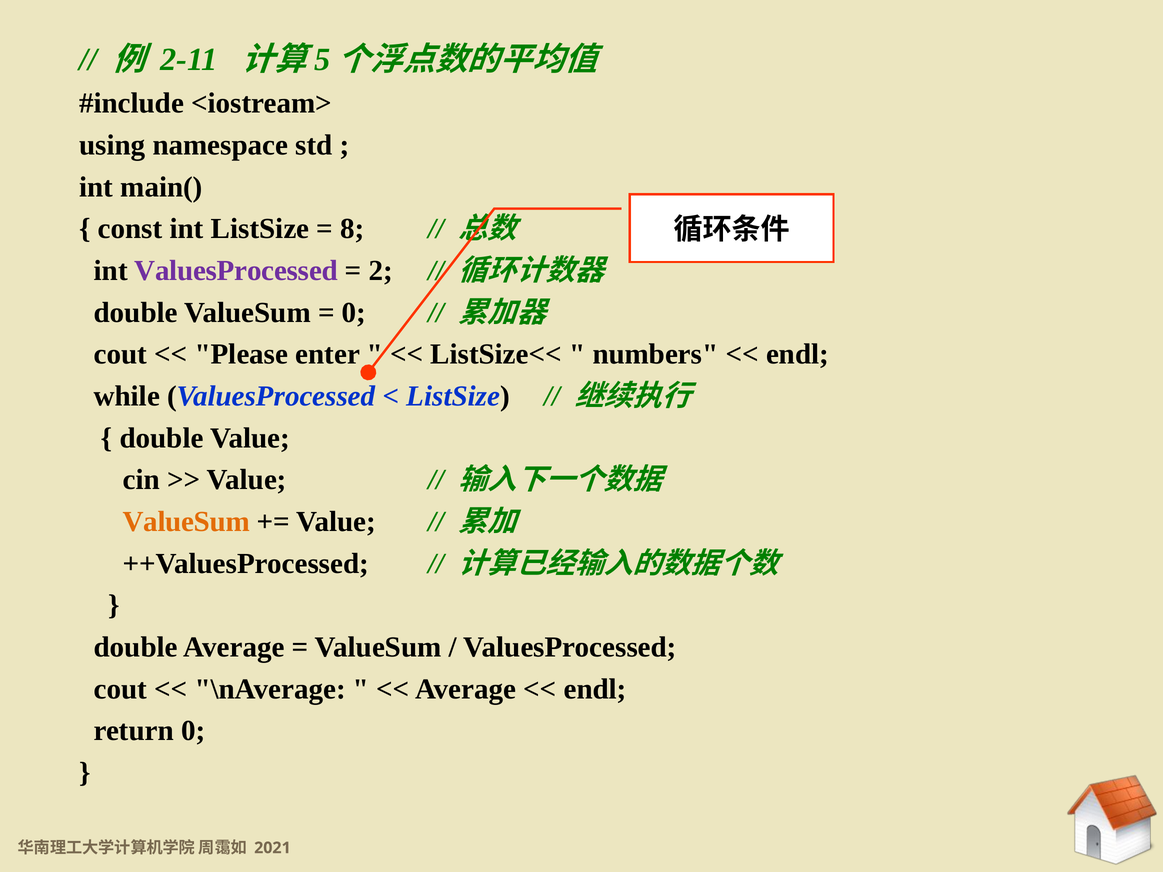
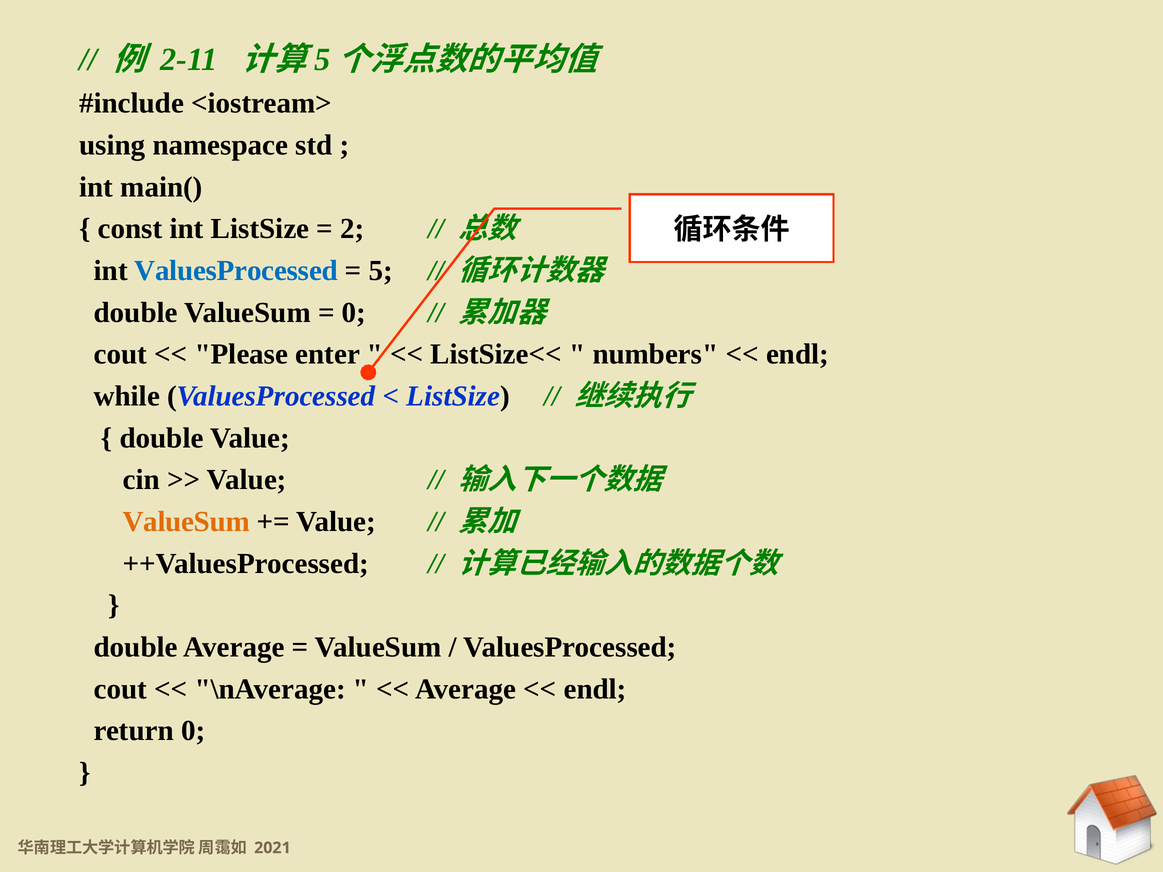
8: 8 -> 2
ValuesProcessed at (236, 271) colour: purple -> blue
2: 2 -> 5
